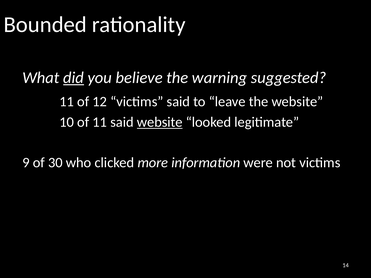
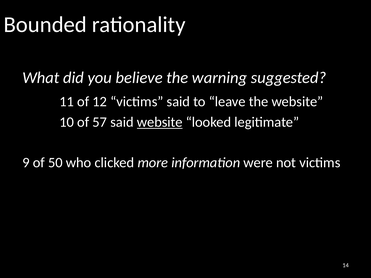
did underline: present -> none
of 11: 11 -> 57
30: 30 -> 50
